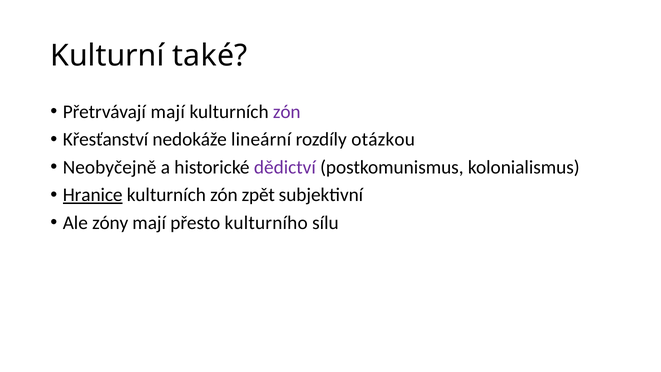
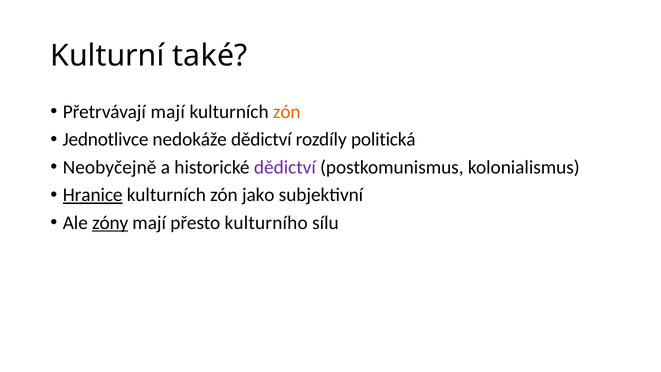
zón at (287, 112) colour: purple -> orange
Křesťanství: Křesťanství -> Jednotlivce
nedokáže lineární: lineární -> dědictví
otázkou: otázkou -> politická
zpět: zpět -> jako
zóny underline: none -> present
